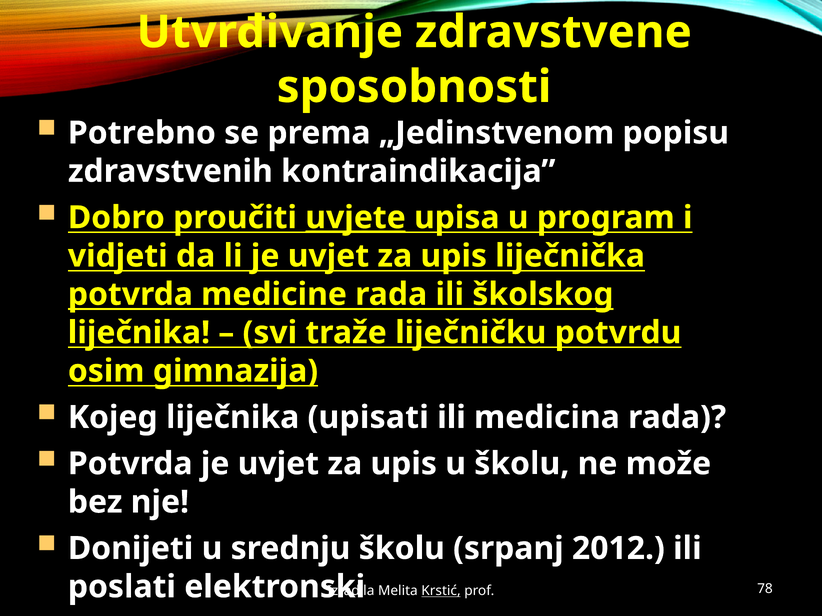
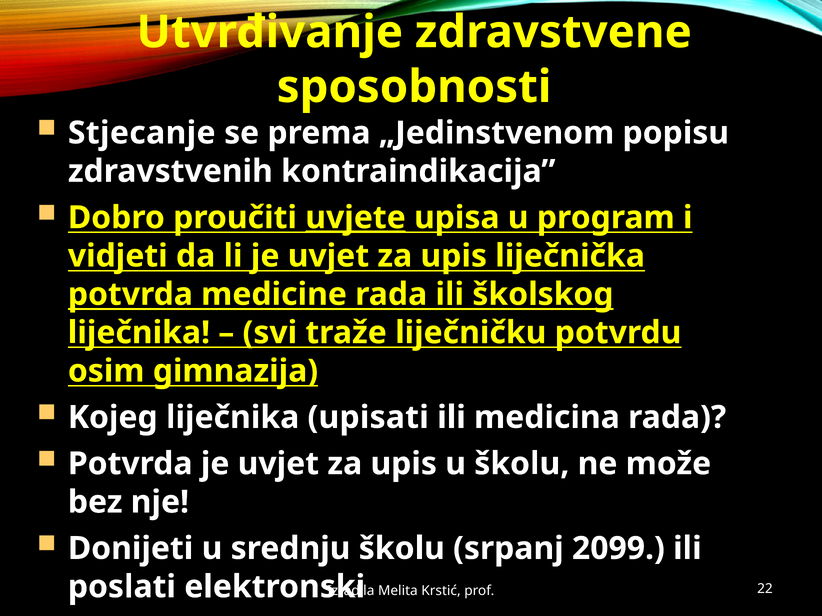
Potrebno: Potrebno -> Stjecanje
2012: 2012 -> 2099
Krstić underline: present -> none
78: 78 -> 22
